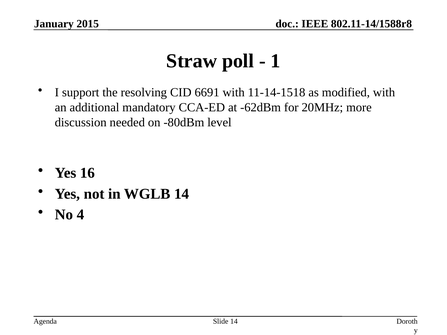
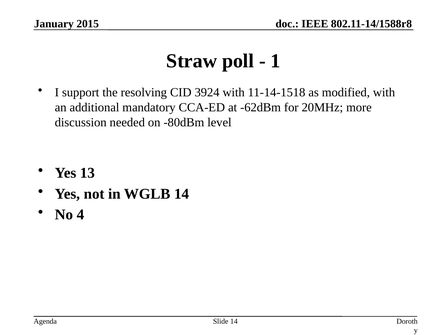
6691: 6691 -> 3924
16: 16 -> 13
